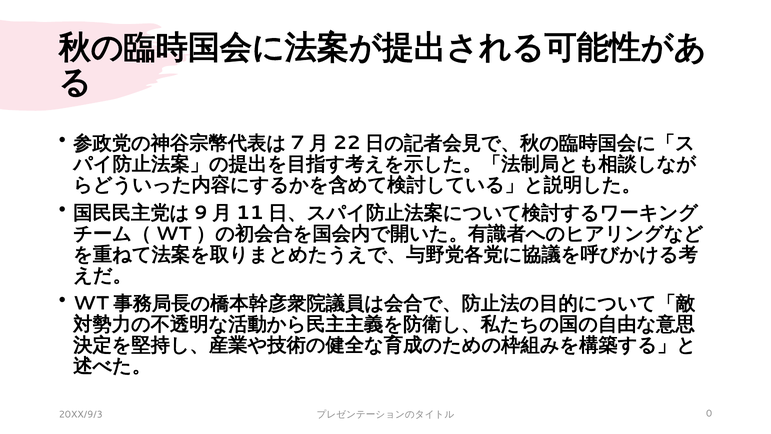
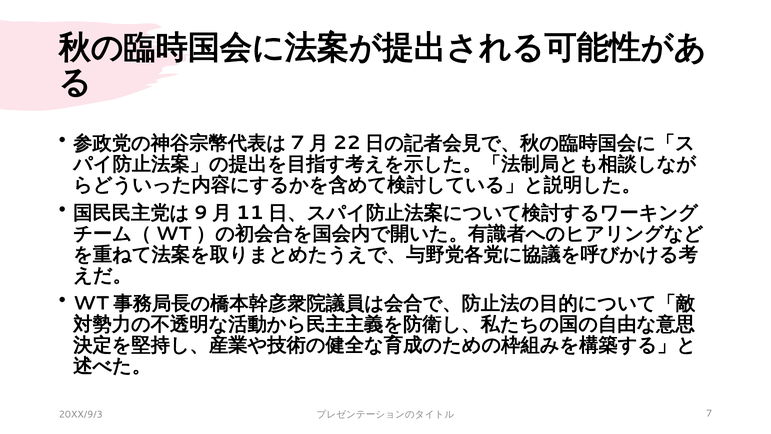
0: 0 -> 7
